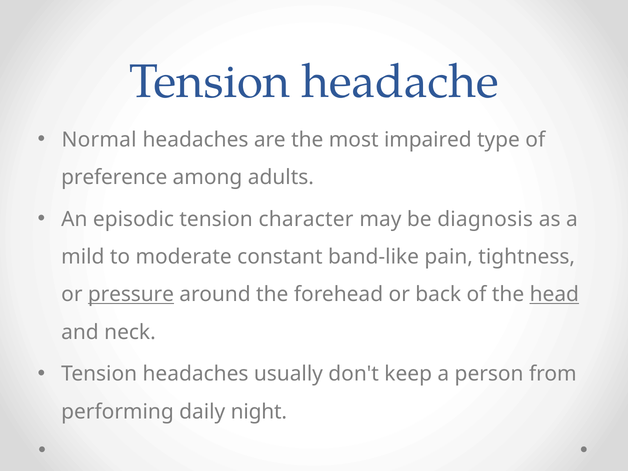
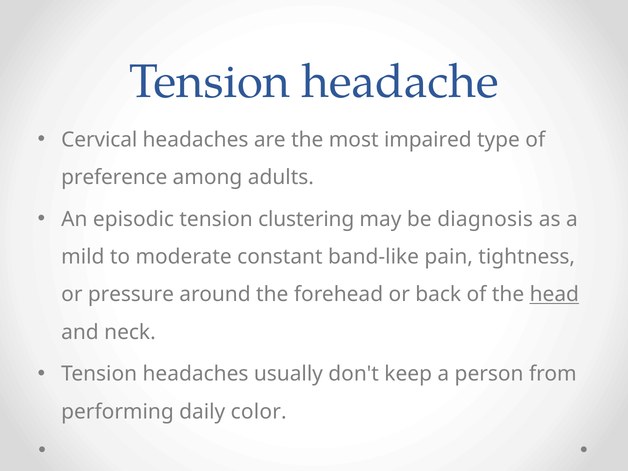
Normal: Normal -> Cervical
character: character -> clustering
pressure underline: present -> none
night: night -> color
